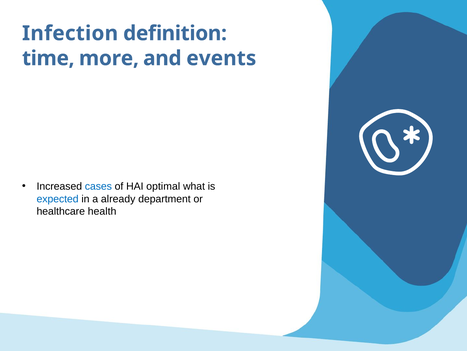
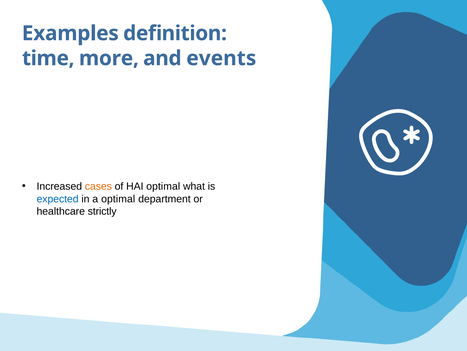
Infection: Infection -> Examples
cases colour: blue -> orange
a already: already -> optimal
health: health -> strictly
